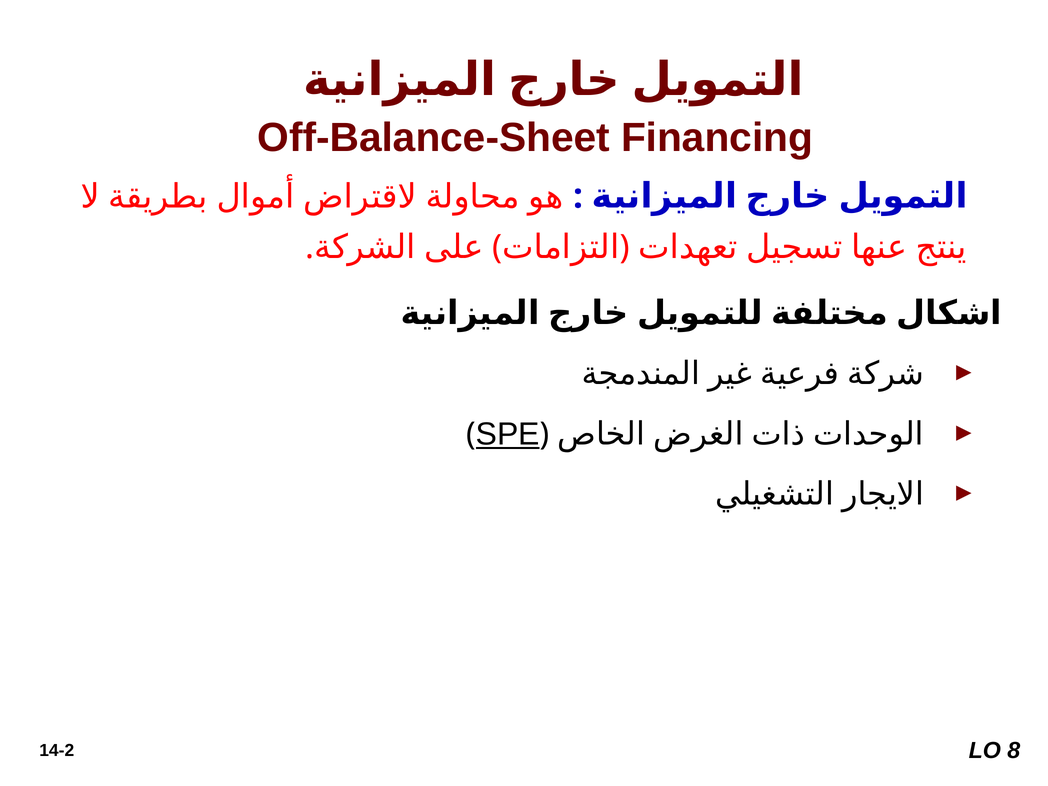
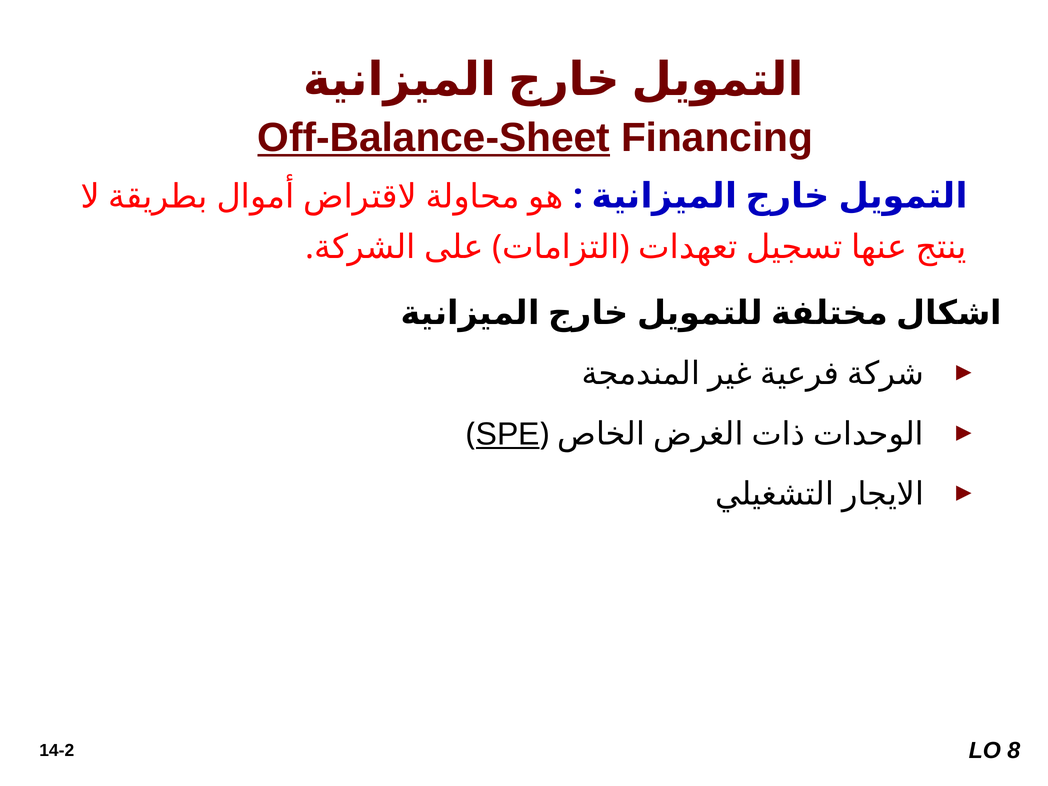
Off-Balance-Sheet underline: none -> present
